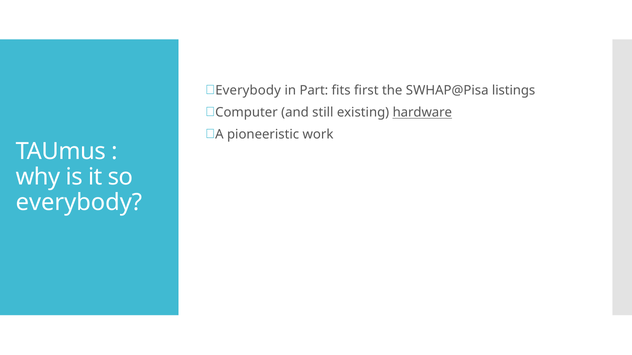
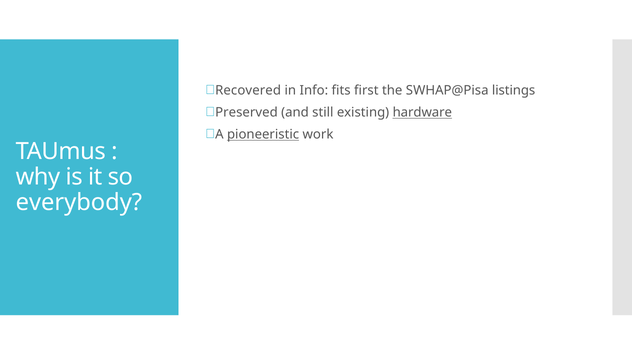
Everybody at (248, 91): Everybody -> Recovered
Part: Part -> Info
Computer: Computer -> Preserved
pioneeristic underline: none -> present
